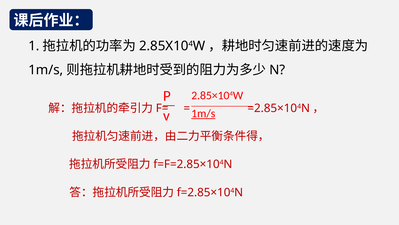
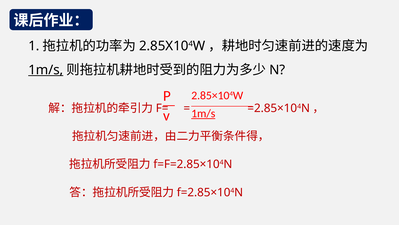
1m/s at (46, 70) underline: none -> present
